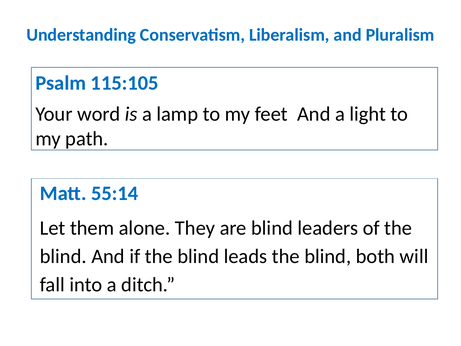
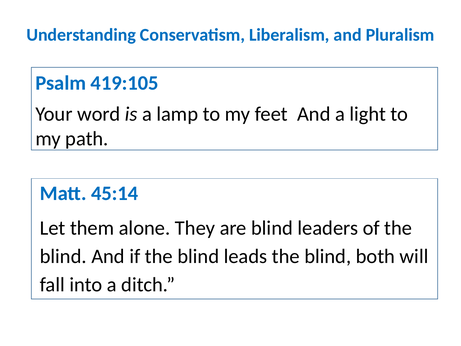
115:105: 115:105 -> 419:105
55:14: 55:14 -> 45:14
